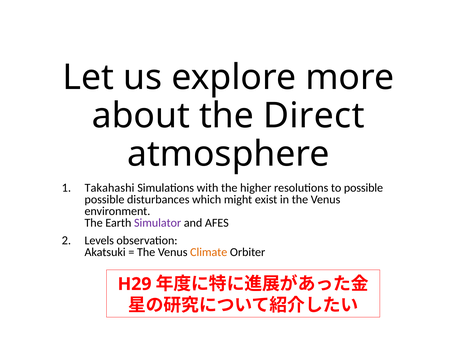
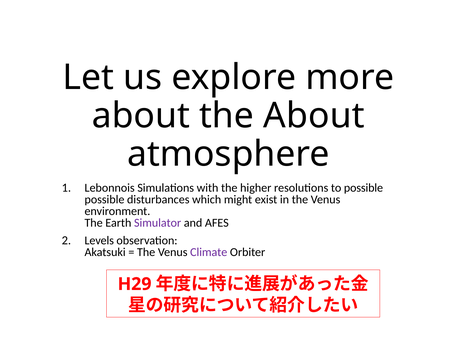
the Direct: Direct -> About
Takahashi: Takahashi -> Lebonnois
Climate colour: orange -> purple
